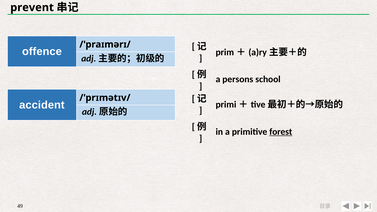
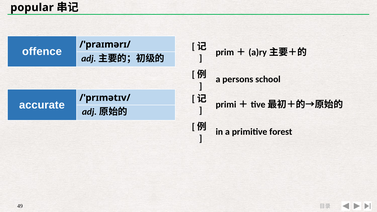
prevent: prevent -> popular
accident: accident -> accurate
forest underline: present -> none
